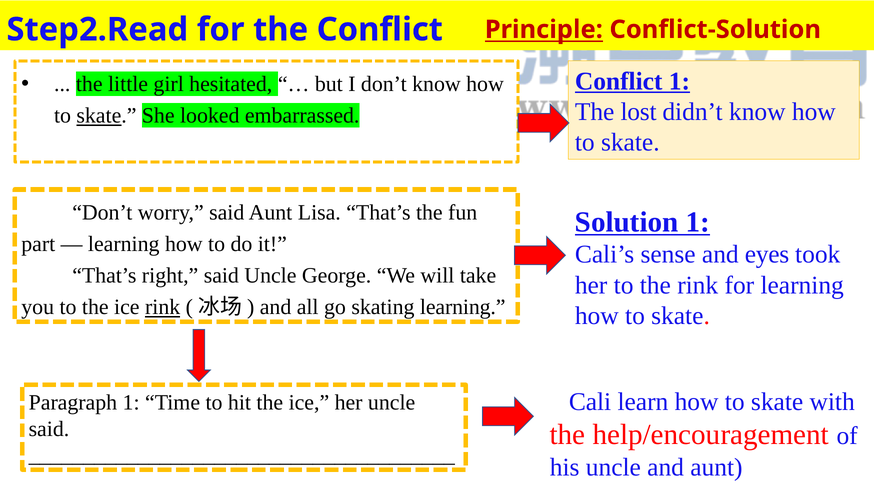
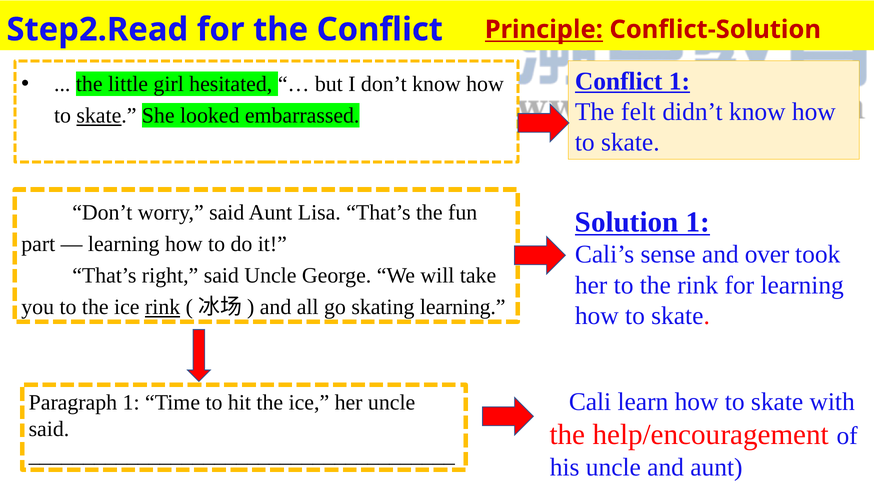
lost: lost -> felt
eyes: eyes -> over
